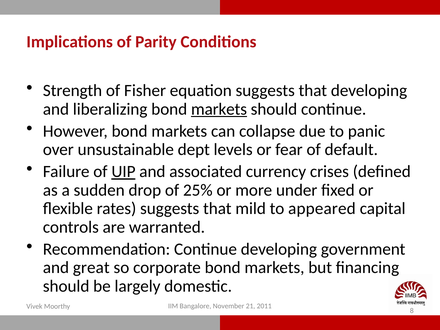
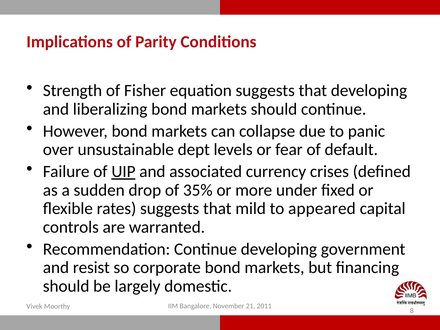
markets at (219, 109) underline: present -> none
25%: 25% -> 35%
great: great -> resist
